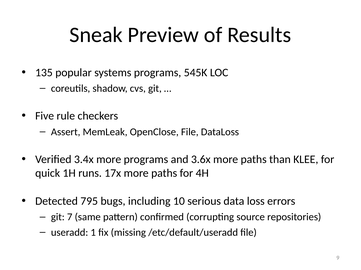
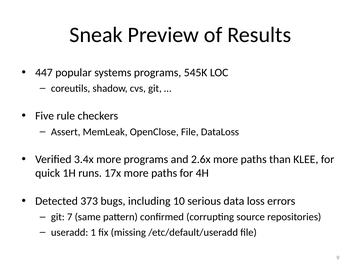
135: 135 -> 447
3.6x: 3.6x -> 2.6x
795: 795 -> 373
